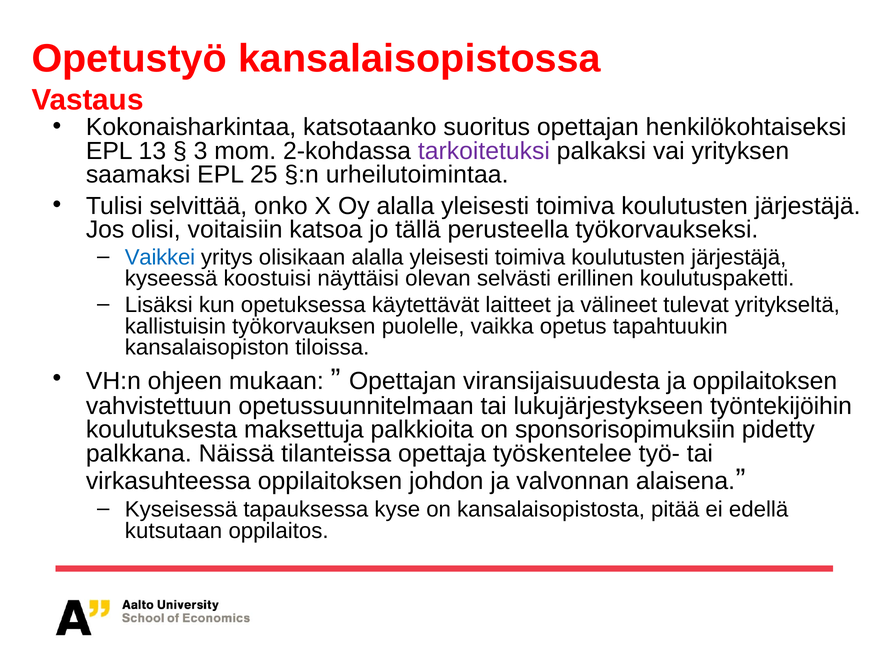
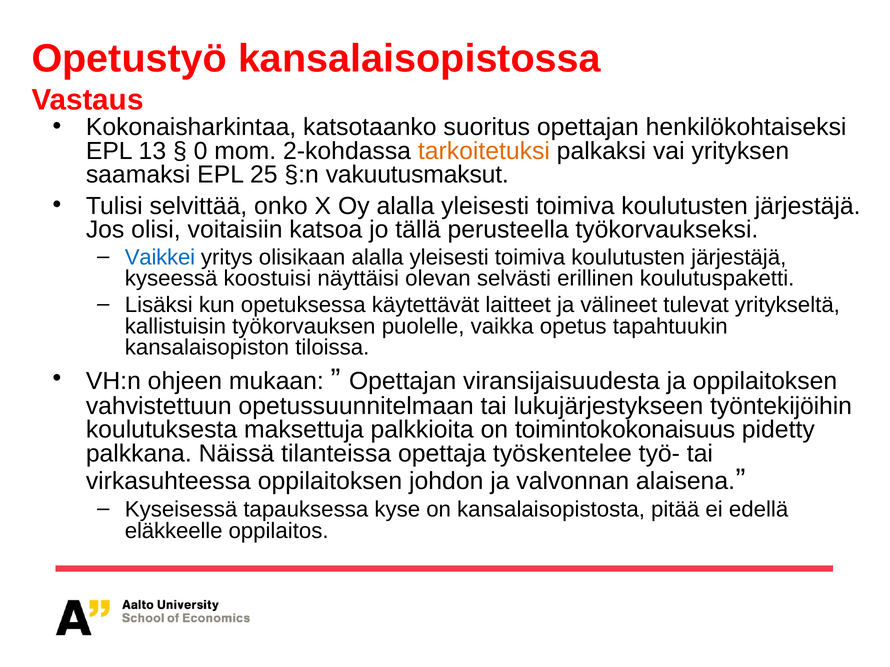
3: 3 -> 0
tarkoitetuksi colour: purple -> orange
urheilutoimintaa: urheilutoimintaa -> vakuutusmaksut
sponsorisopimuksiin: sponsorisopimuksiin -> toimintokokonaisuus
kutsutaan: kutsutaan -> eläkkeelle
